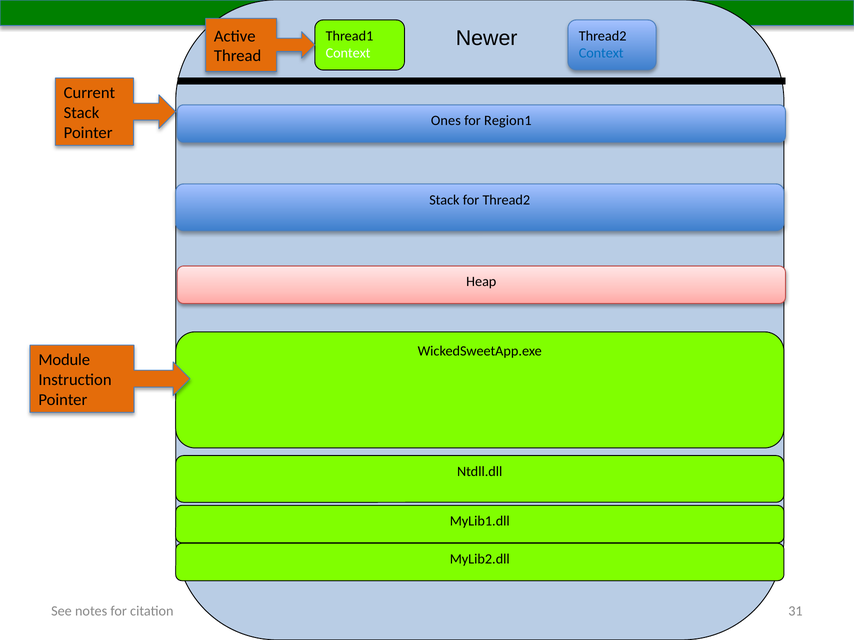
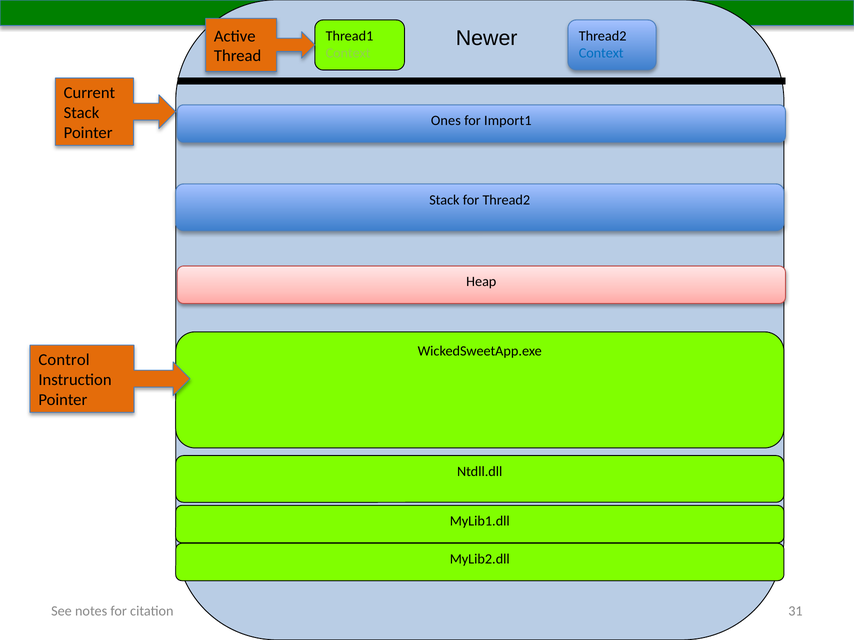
Context at (348, 53) colour: white -> light green
Region1: Region1 -> Import1
Module: Module -> Control
